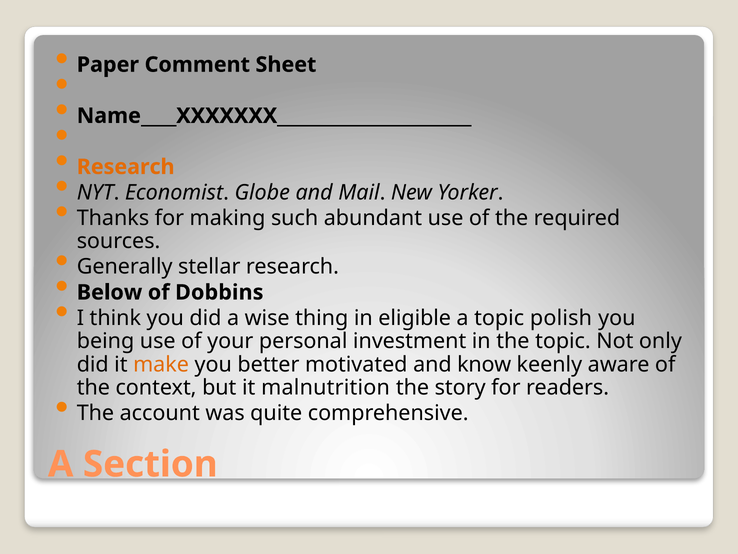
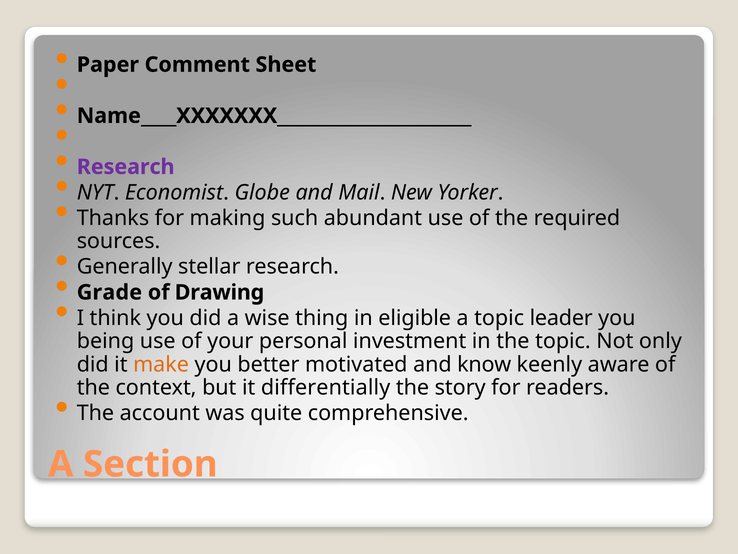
Research at (126, 167) colour: orange -> purple
Below: Below -> Grade
Dobbins: Dobbins -> Drawing
polish: polish -> leader
malnutrition: malnutrition -> differentially
